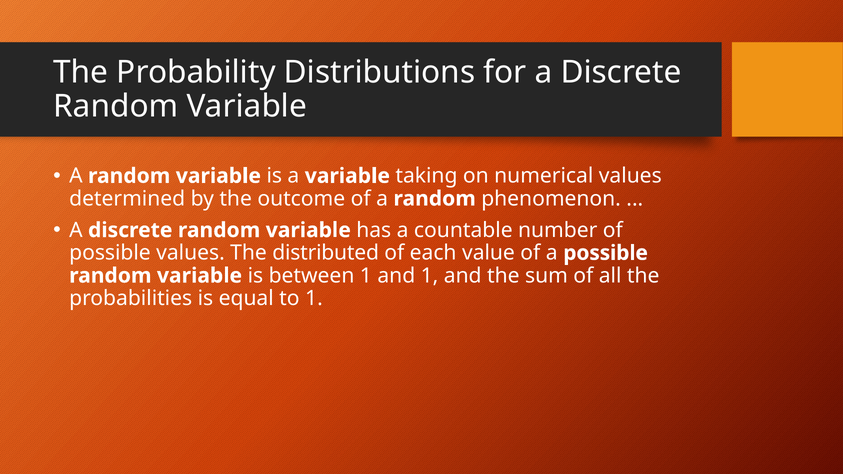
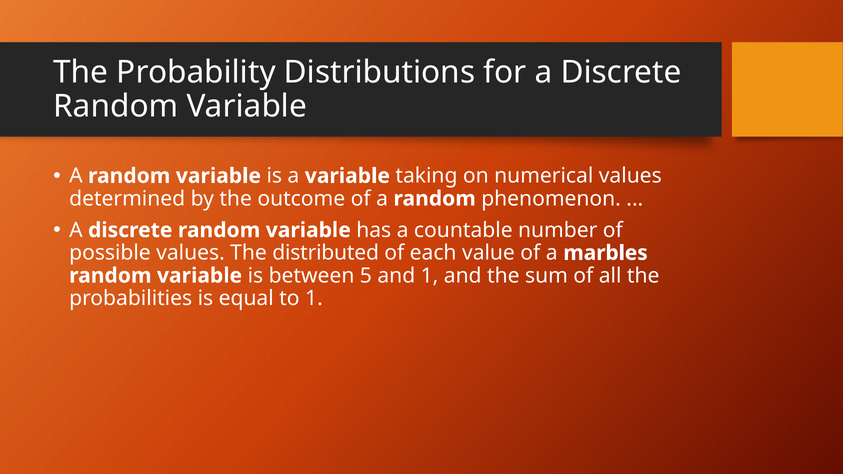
a possible: possible -> marbles
between 1: 1 -> 5
